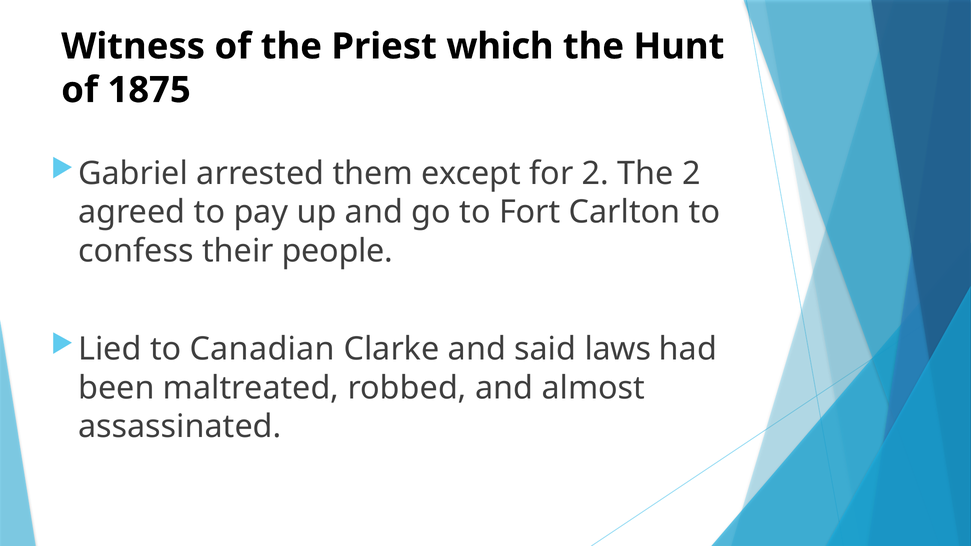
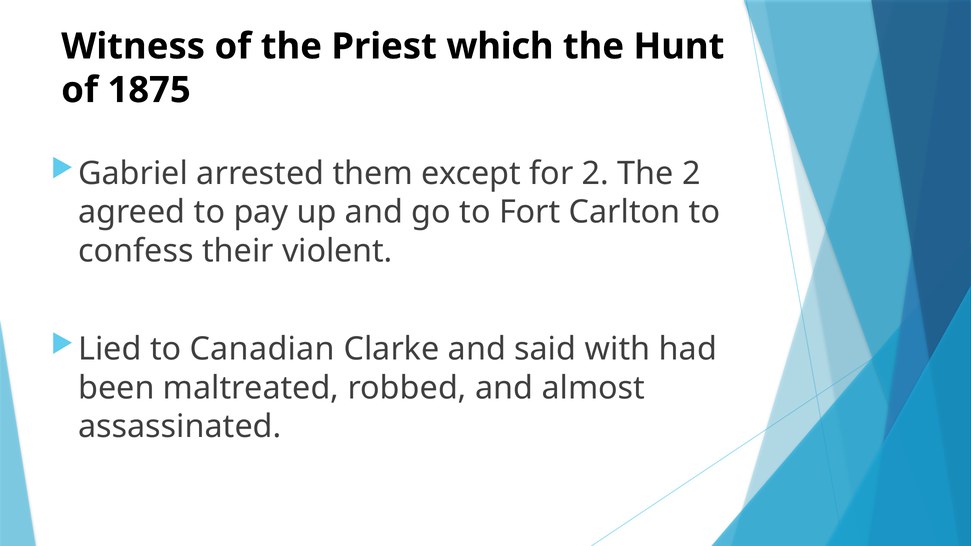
people: people -> violent
laws: laws -> with
